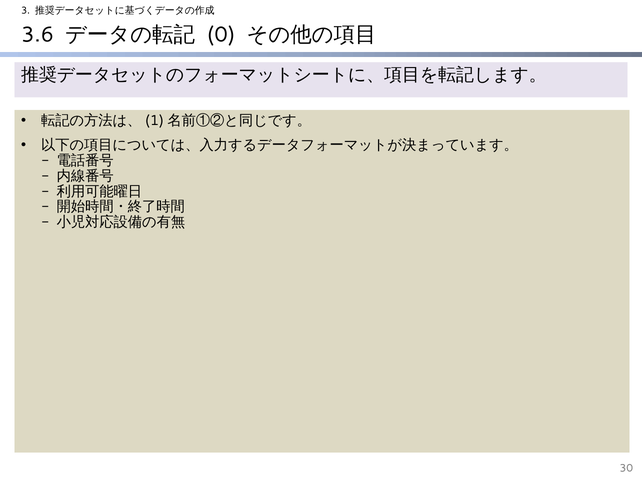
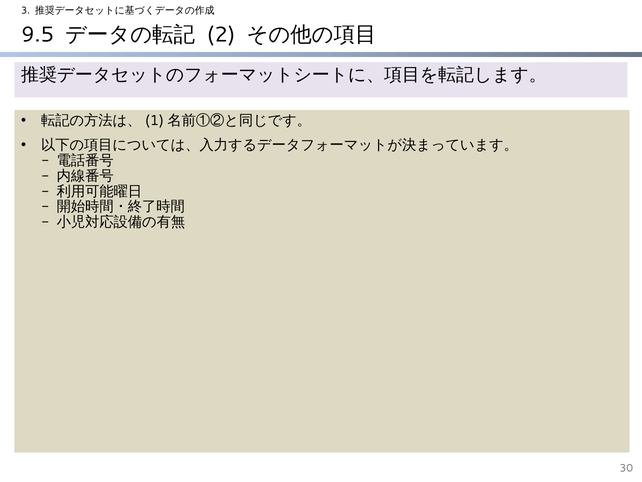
3.6: 3.6 -> 9.5
0: 0 -> 2
